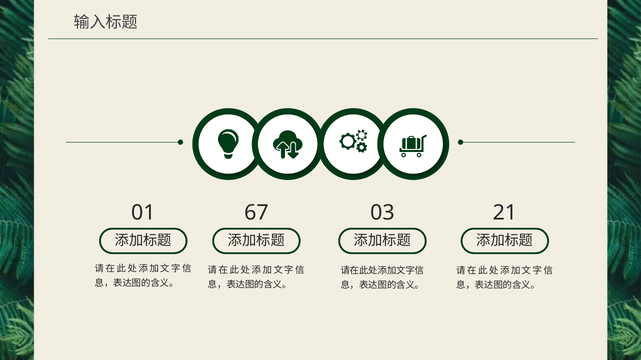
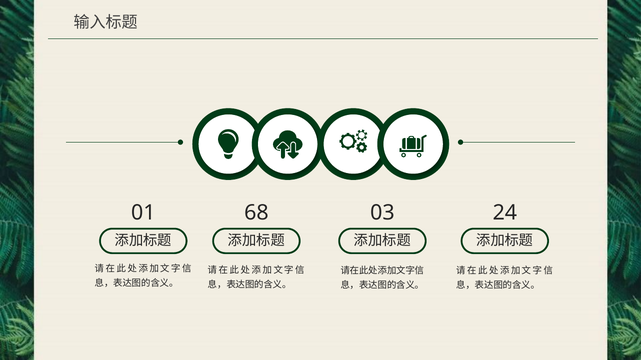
67: 67 -> 68
21: 21 -> 24
